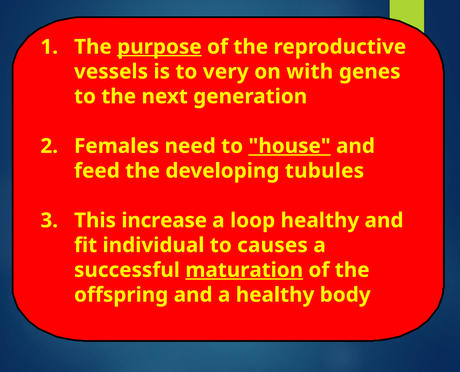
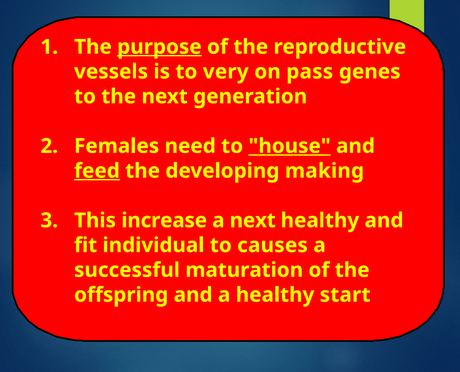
with: with -> pass
feed underline: none -> present
tubules: tubules -> making
a loop: loop -> next
maturation underline: present -> none
body: body -> start
